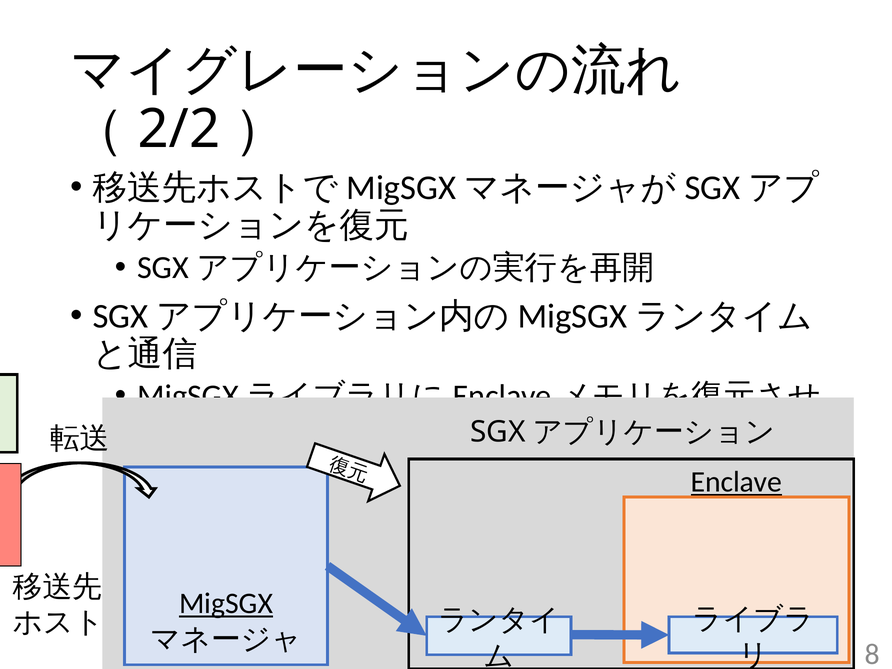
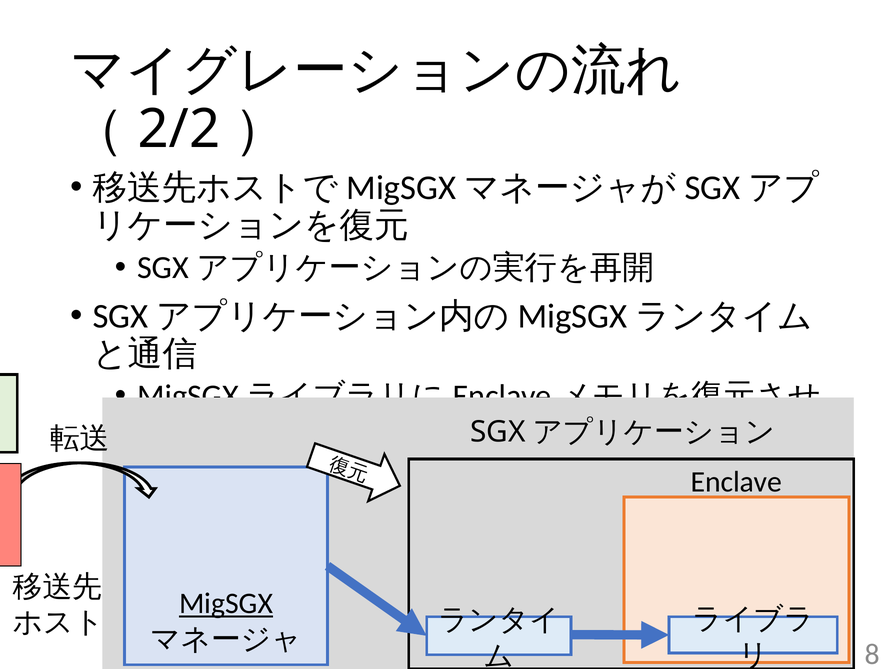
Enclave underline: present -> none
